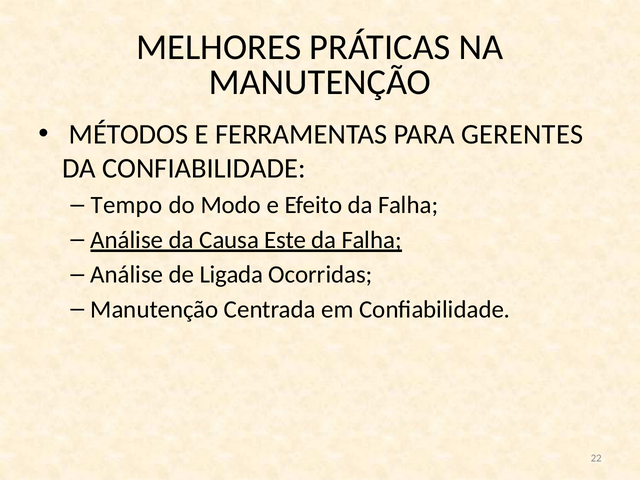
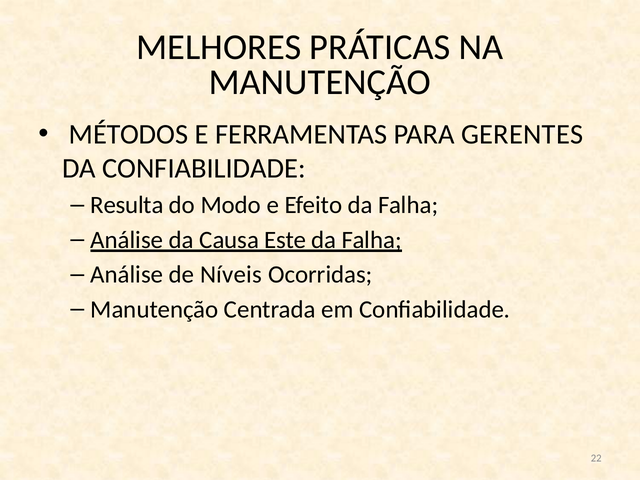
Tempo: Tempo -> Resulta
Ligada: Ligada -> Níveis
